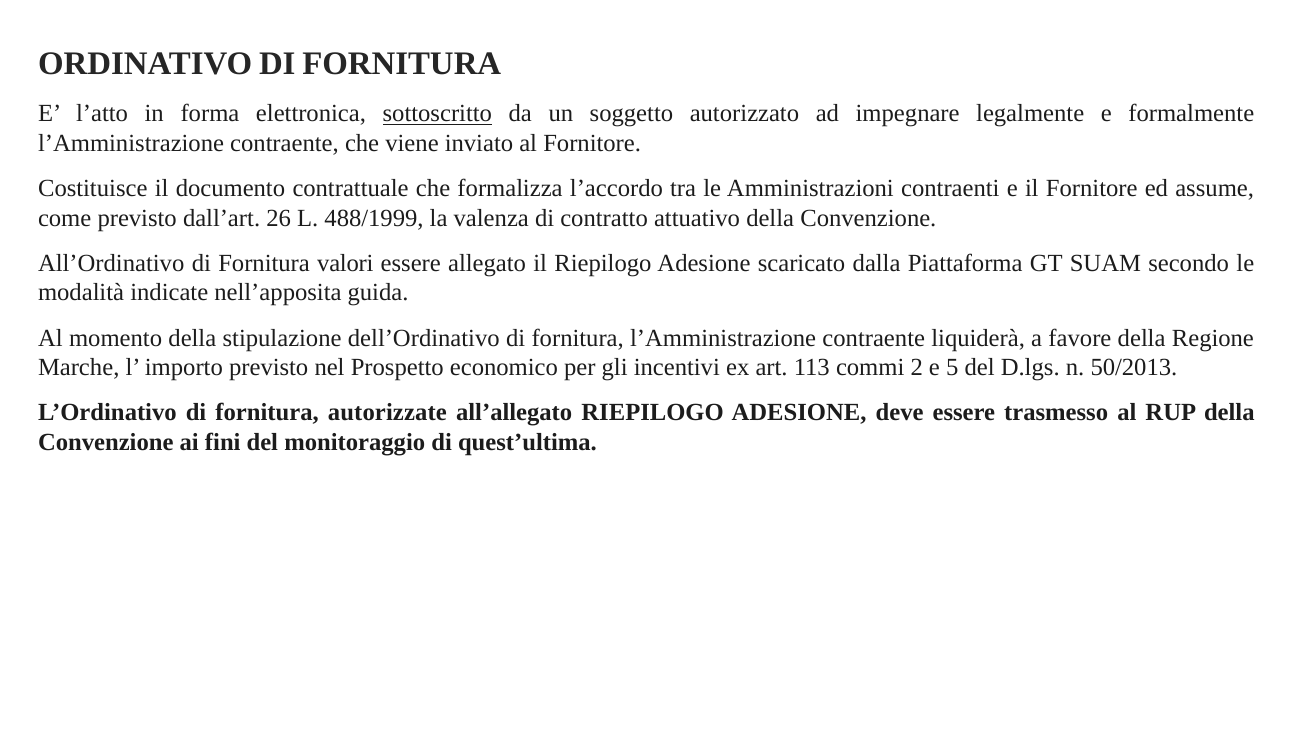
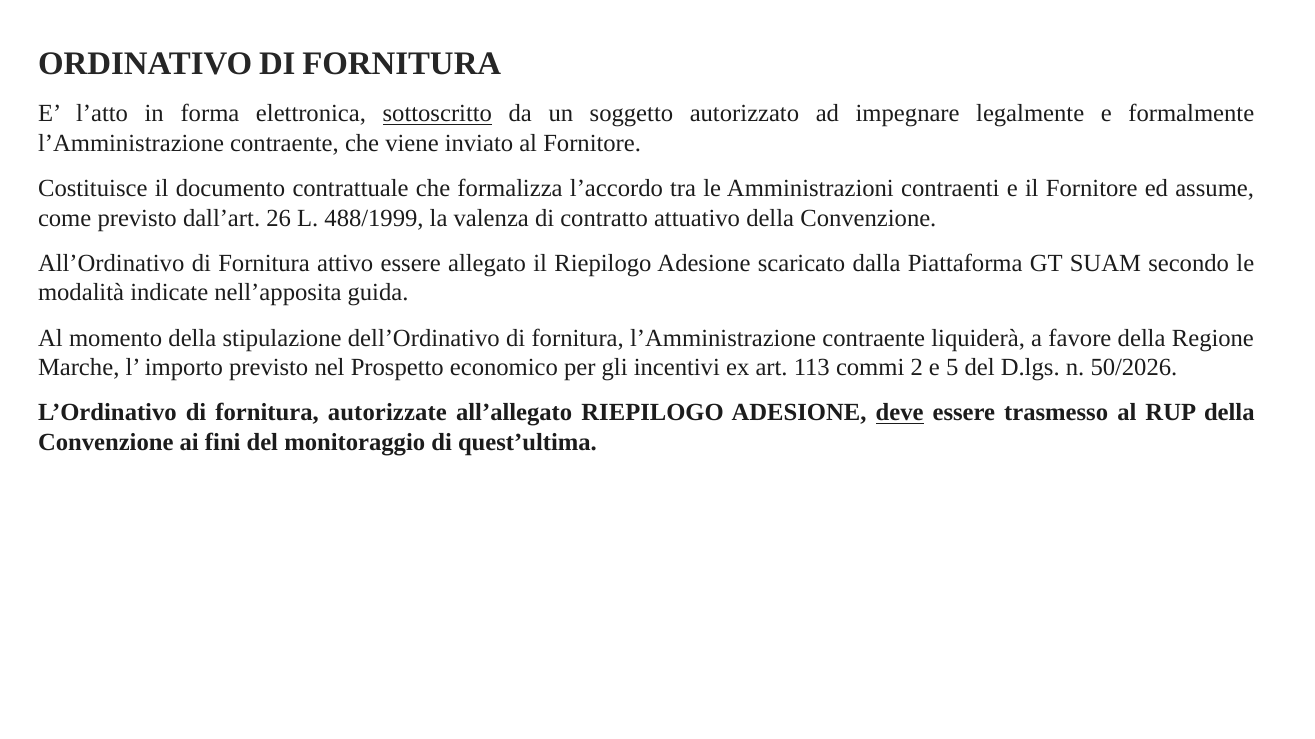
valori: valori -> attivo
50/2013: 50/2013 -> 50/2026
deve underline: none -> present
